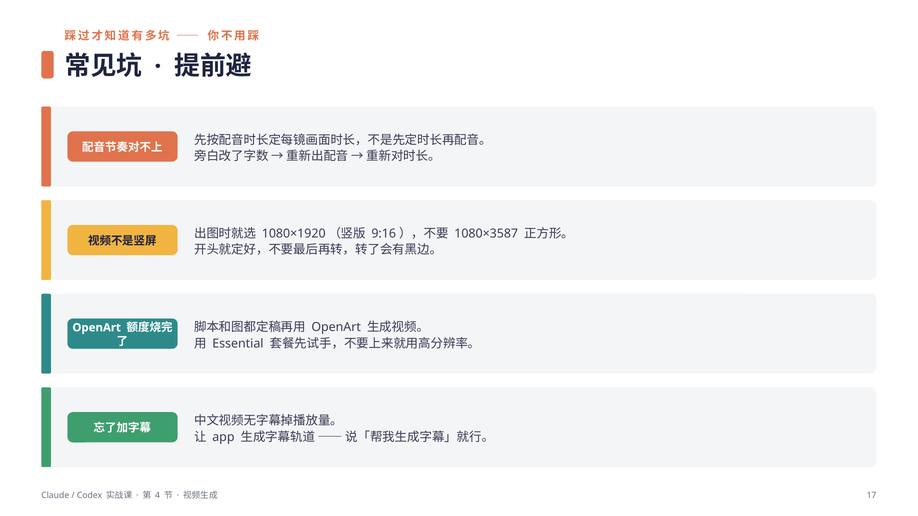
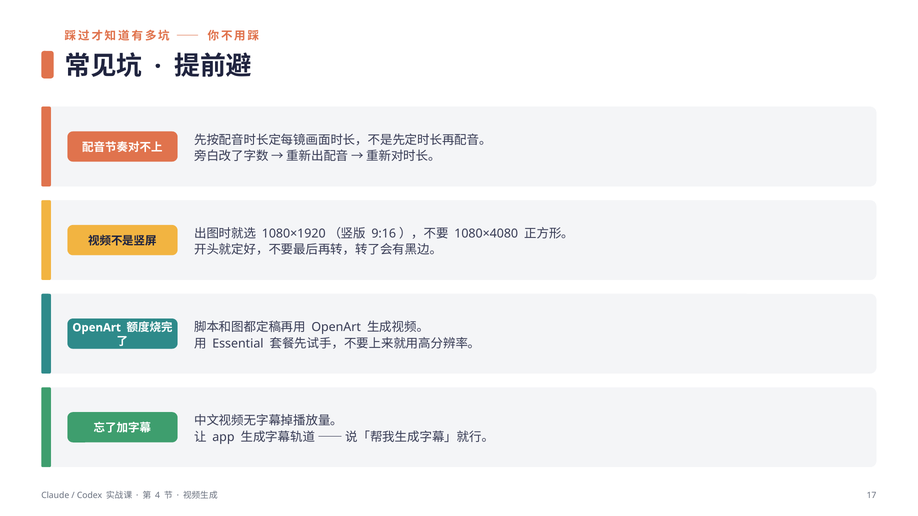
1080×3587: 1080×3587 -> 1080×4080
